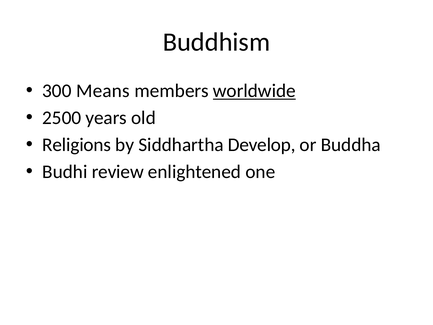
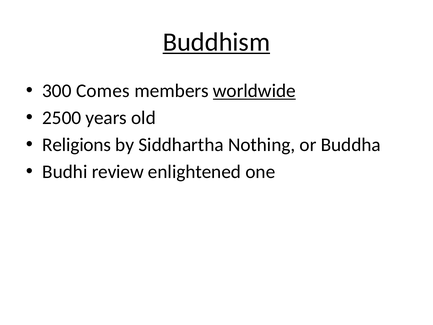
Buddhism underline: none -> present
Means: Means -> Comes
Develop: Develop -> Nothing
